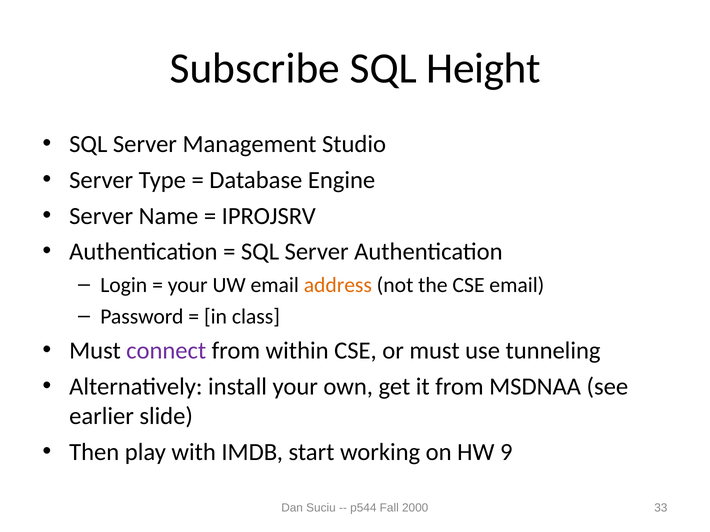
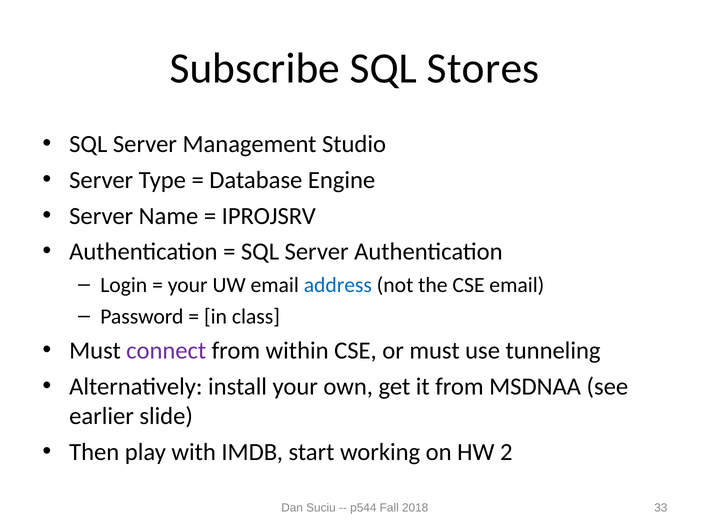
Height: Height -> Stores
address colour: orange -> blue
9: 9 -> 2
2000: 2000 -> 2018
